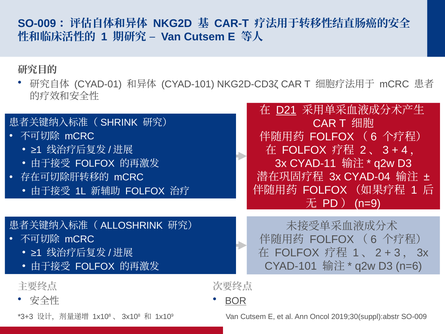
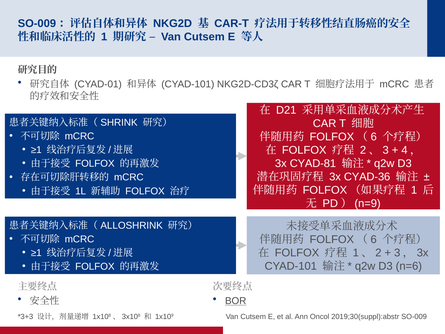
D21 underline: present -> none
CYAD-11: CYAD-11 -> CYAD-81
CYAD-04: CYAD-04 -> CYAD-36
